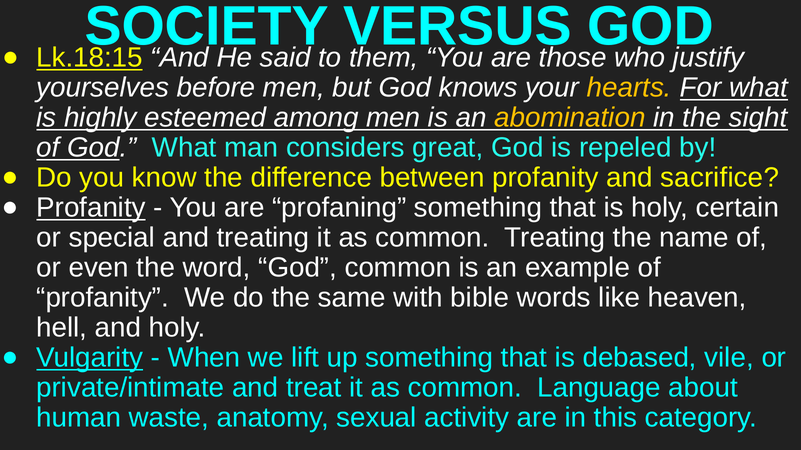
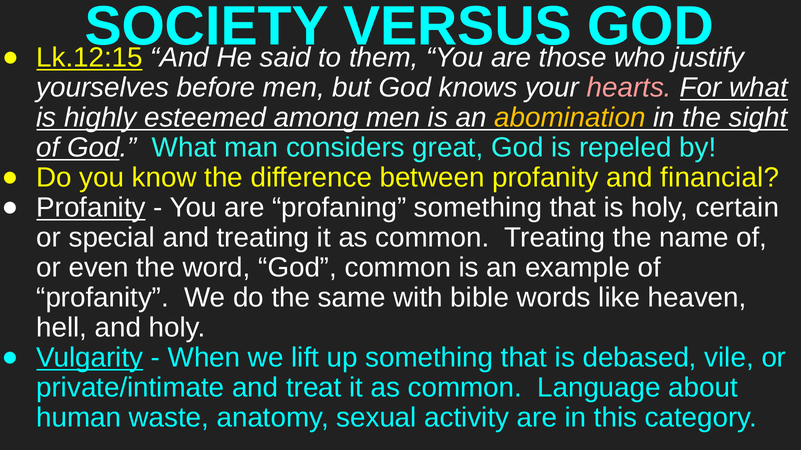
Lk.18:15: Lk.18:15 -> Lk.12:15
hearts colour: yellow -> pink
sacrifice: sacrifice -> financial
